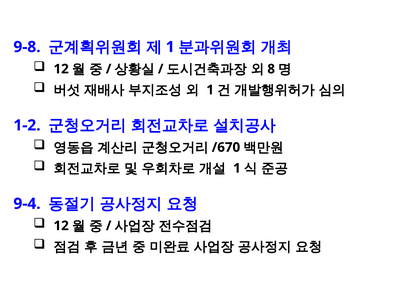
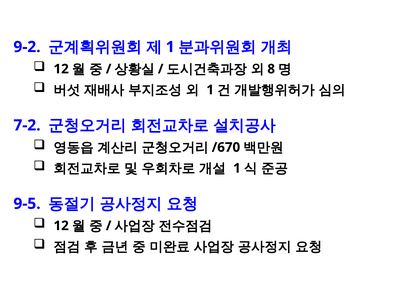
9-8: 9-8 -> 9-2
1-2: 1-2 -> 7-2
9-4: 9-4 -> 9-5
